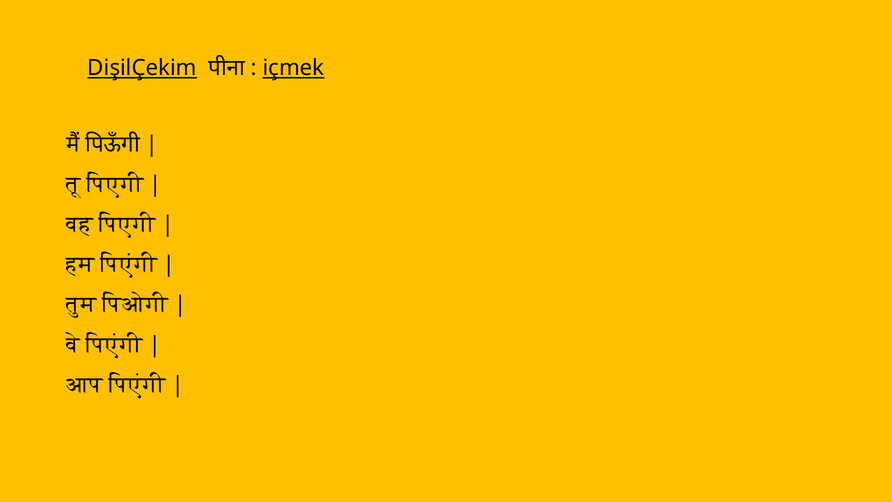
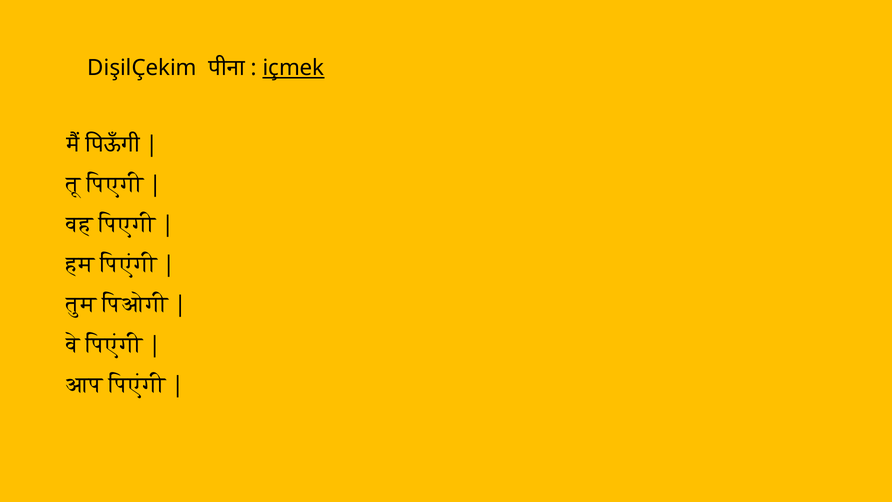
DişilÇekim underline: present -> none
